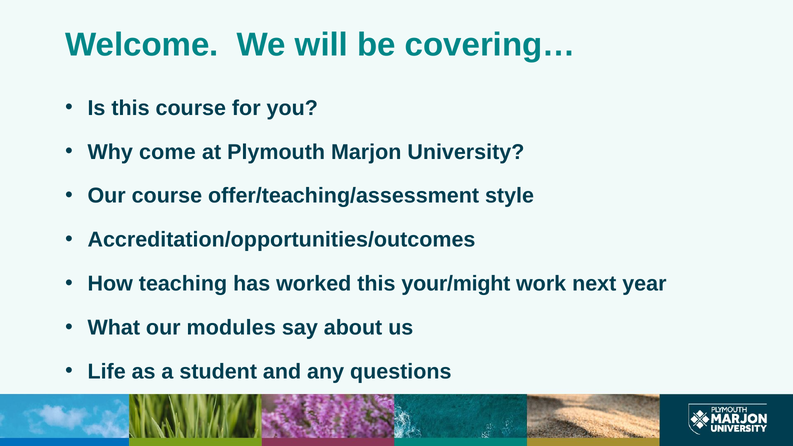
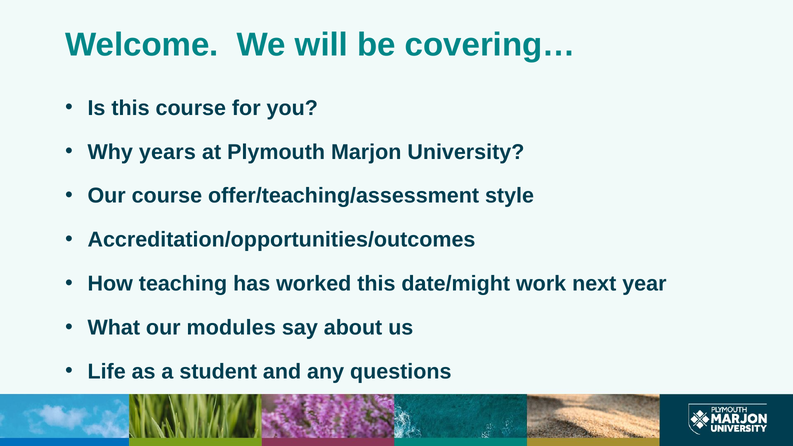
come: come -> years
your/might: your/might -> date/might
